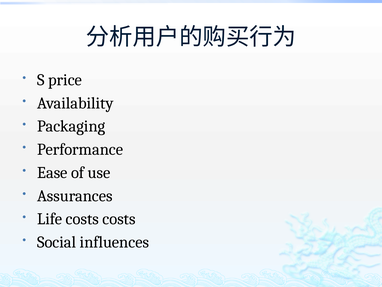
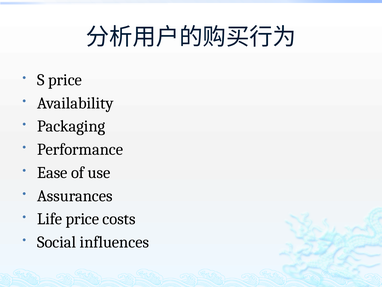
Life costs: costs -> price
